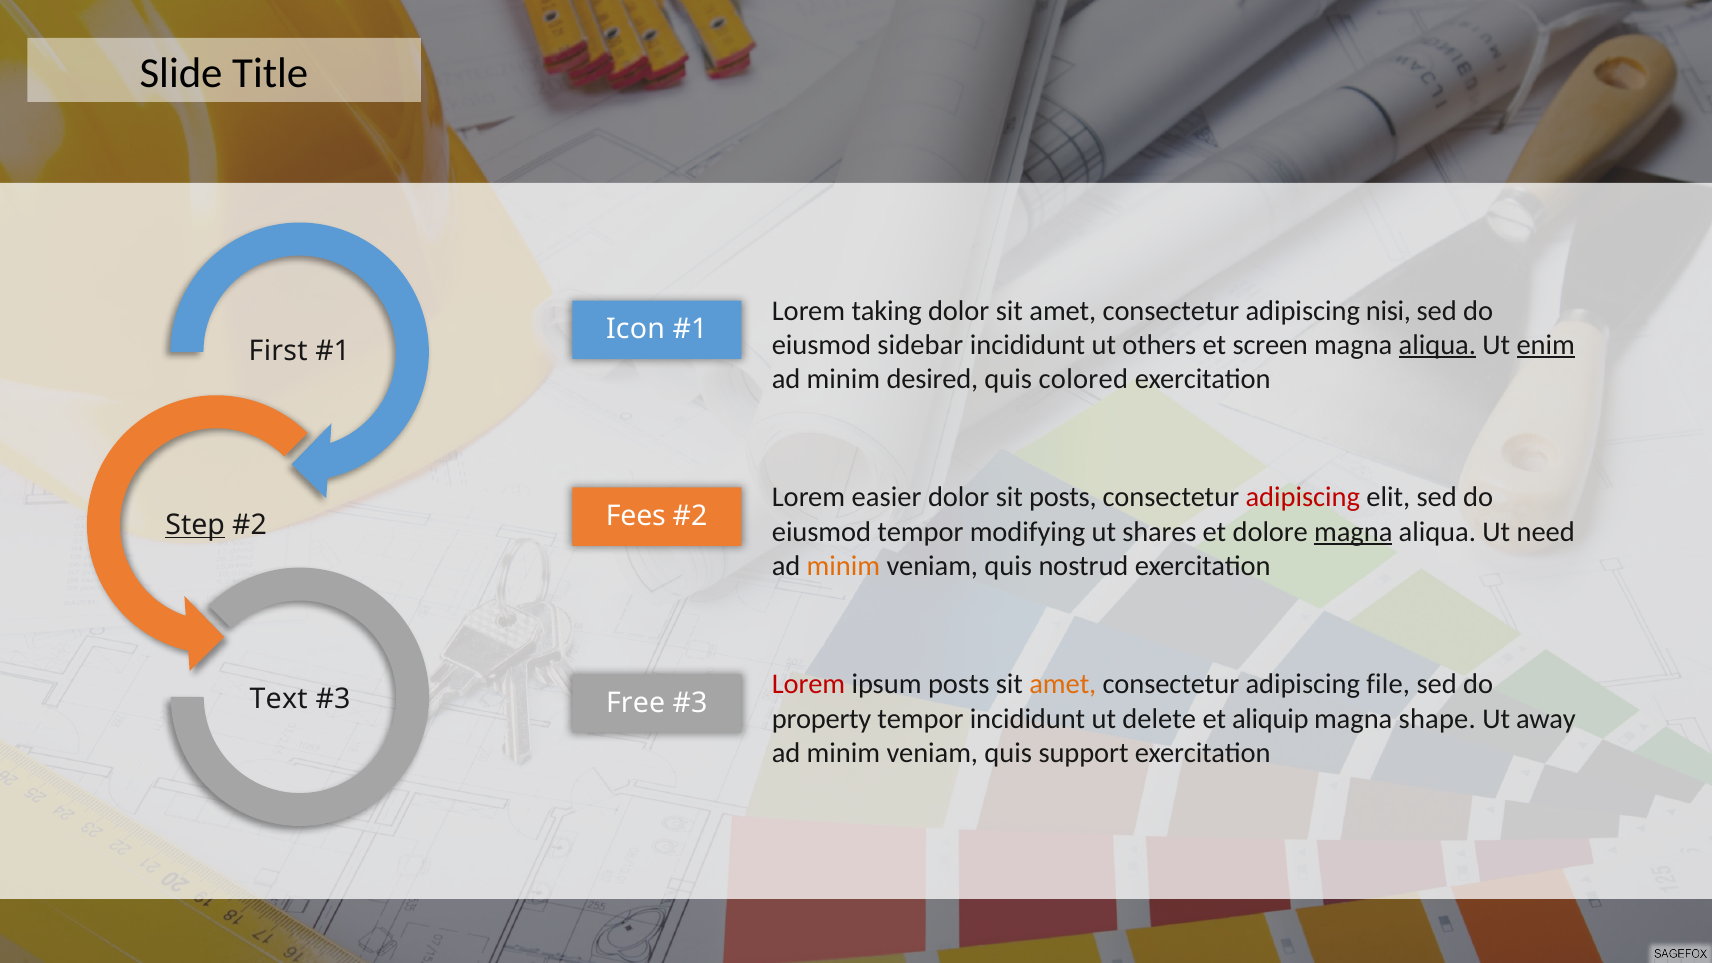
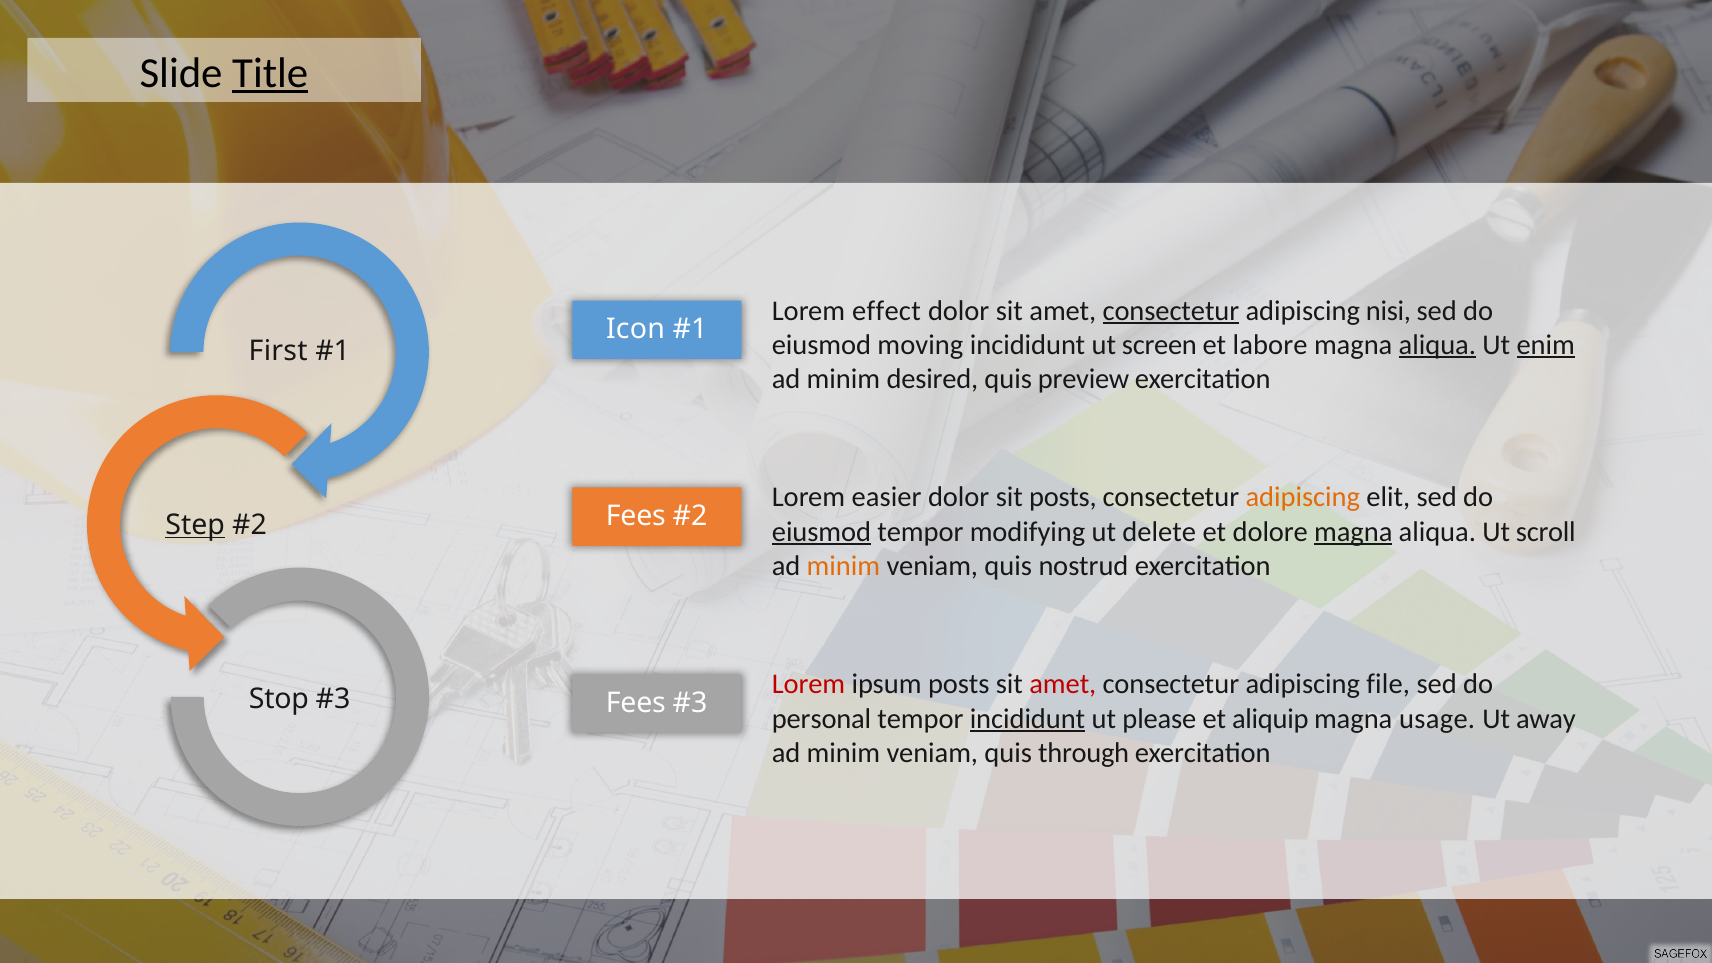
Title underline: none -> present
taking: taking -> effect
consectetur at (1171, 311) underline: none -> present
sidebar: sidebar -> moving
others: others -> screen
screen: screen -> labore
colored: colored -> preview
adipiscing at (1303, 498) colour: red -> orange
eiusmod at (822, 532) underline: none -> present
shares: shares -> delete
need: need -> scroll
amet at (1063, 684) colour: orange -> red
Text: Text -> Stop
Free at (636, 703): Free -> Fees
property: property -> personal
incididunt at (1027, 719) underline: none -> present
delete: delete -> please
shape: shape -> usage
support: support -> through
